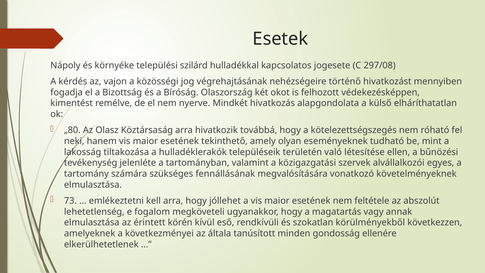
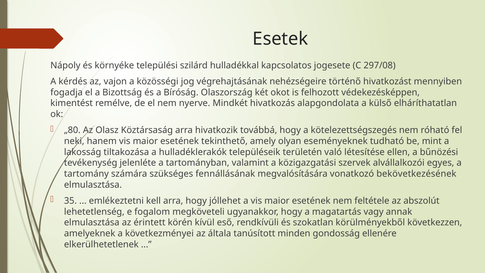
követelményeknek: követelményeknek -> bekövetkezésének
73: 73 -> 35
